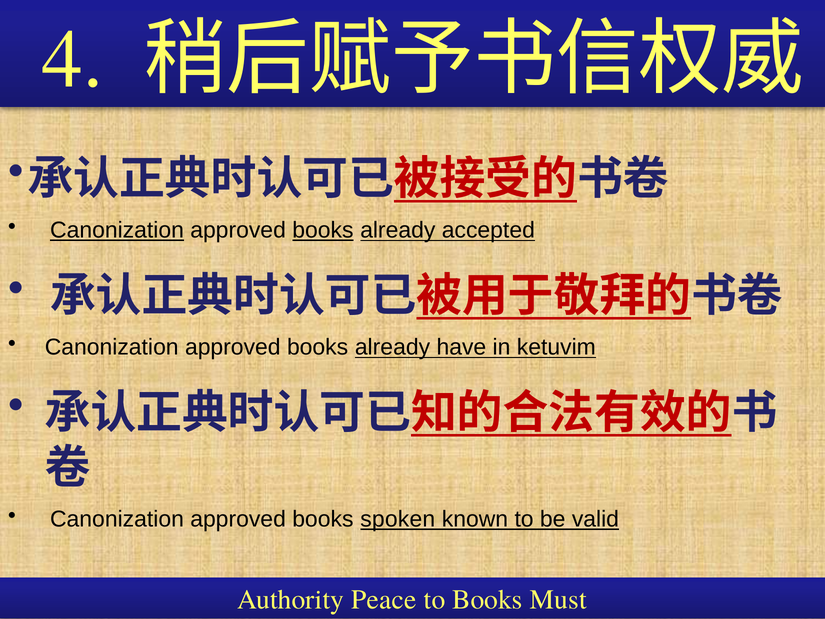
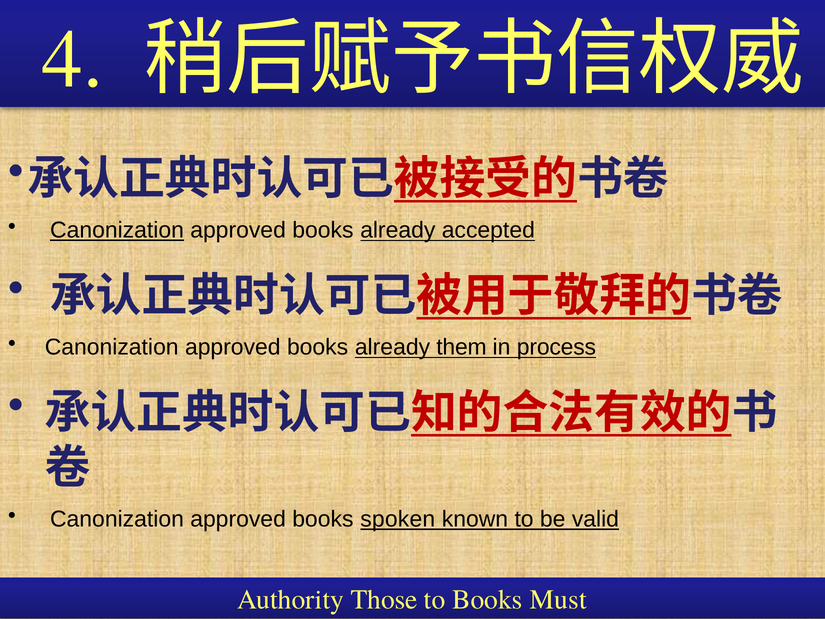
books at (323, 230) underline: present -> none
have: have -> them
ketuvim: ketuvim -> process
Peace: Peace -> Those
